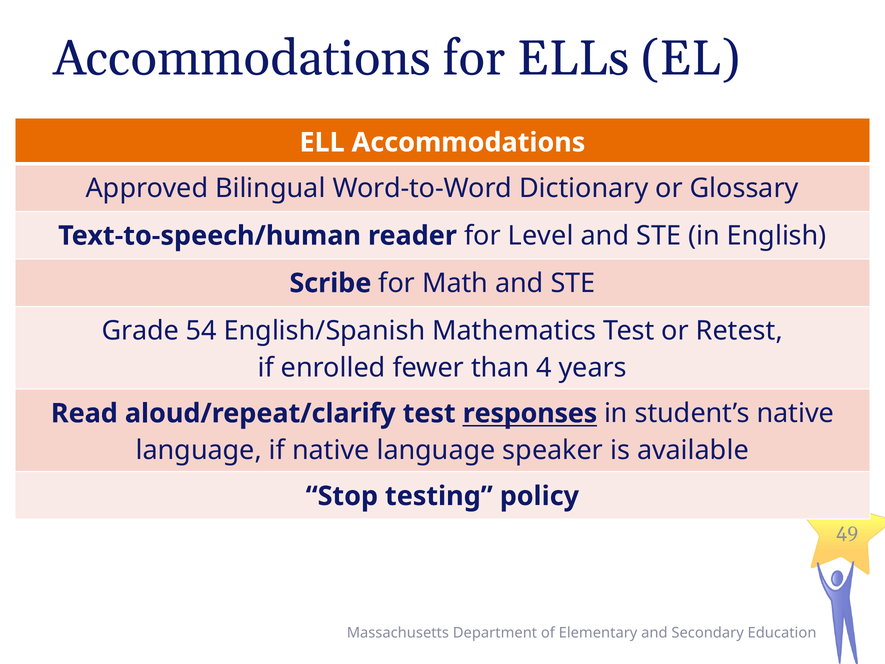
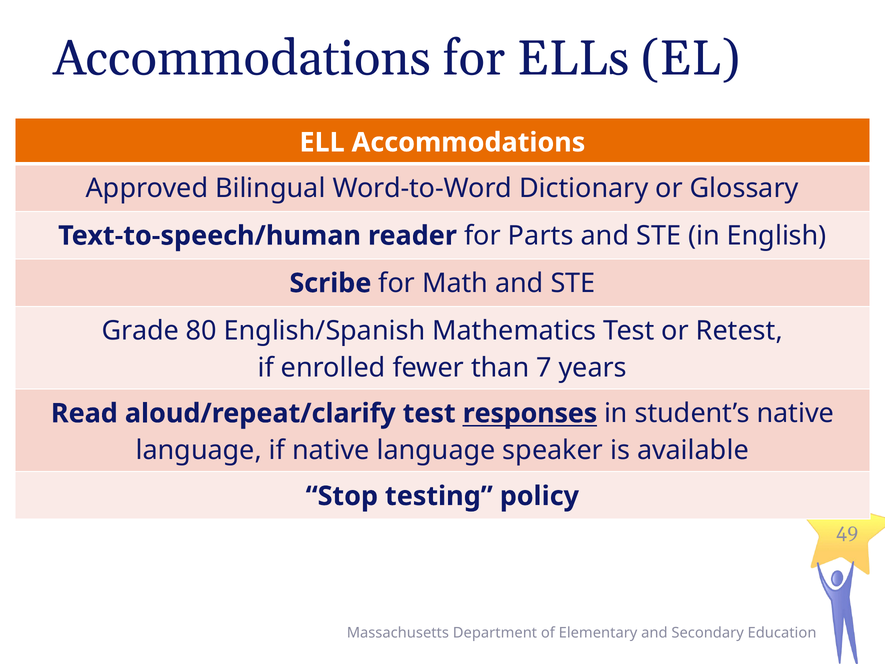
Level: Level -> Parts
54: 54 -> 80
4: 4 -> 7
